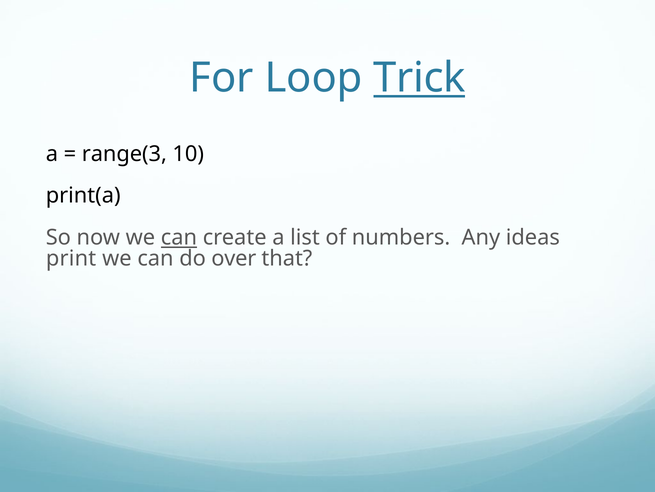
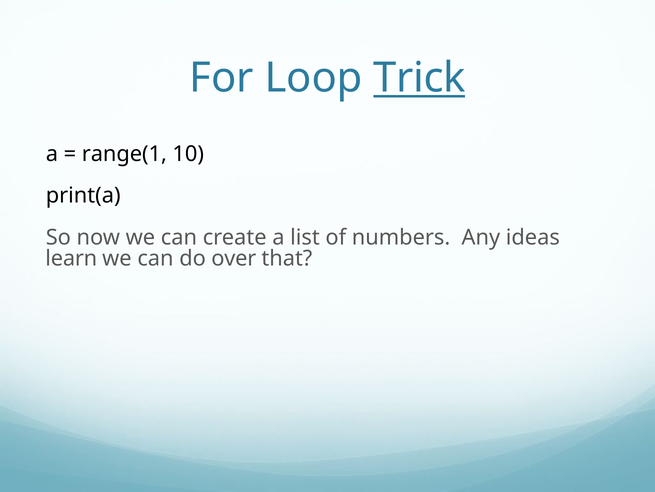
range(3: range(3 -> range(1
can at (179, 237) underline: present -> none
print: print -> learn
